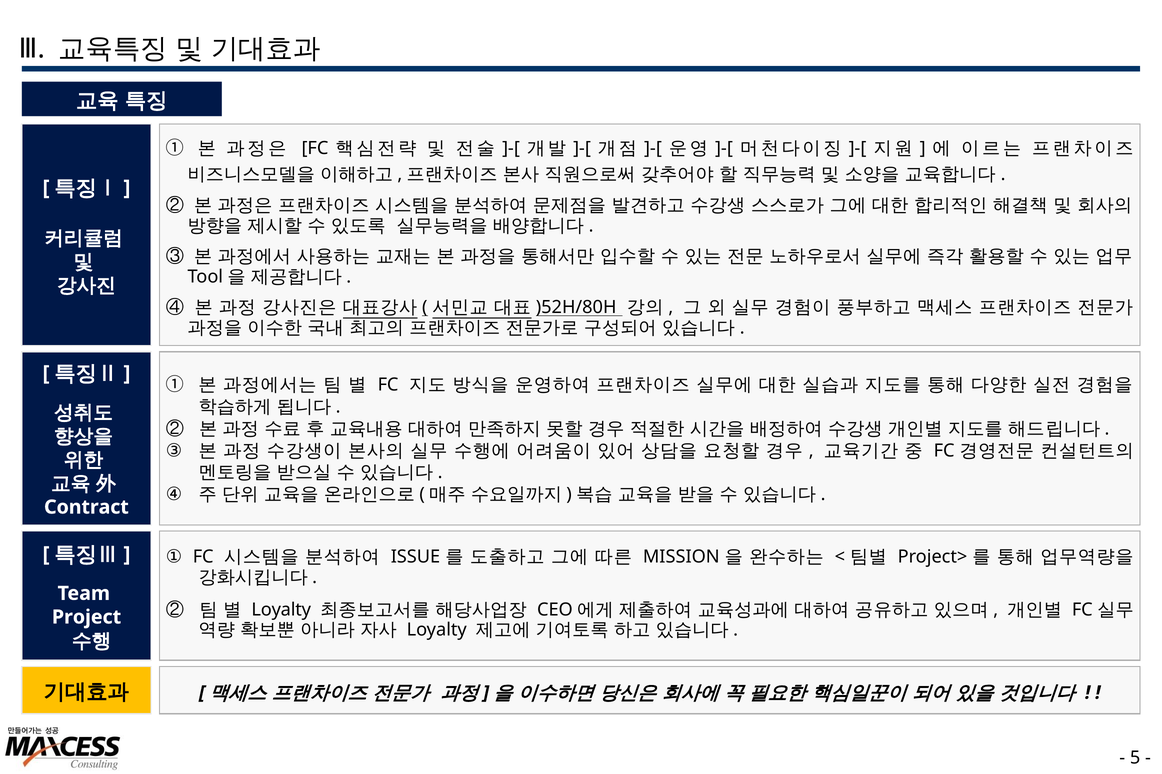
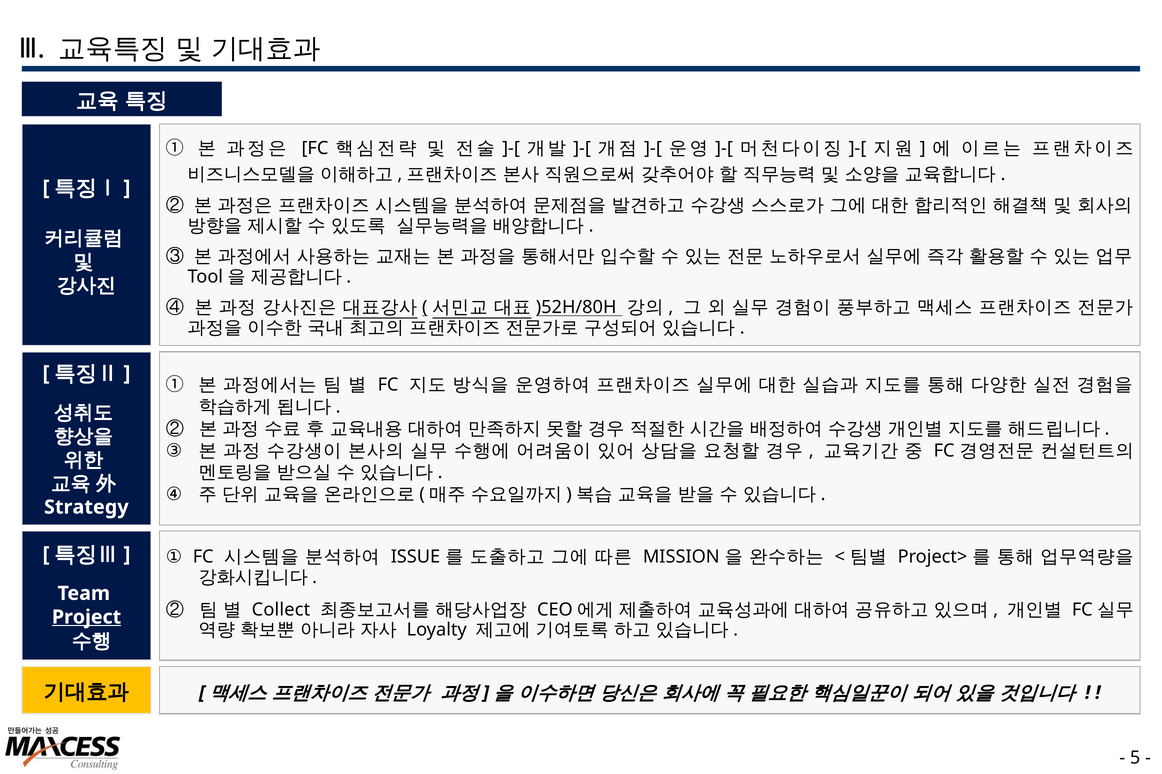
Contract: Contract -> Strategy
Loyalty at (281, 610): Loyalty -> Collect
Project underline: none -> present
